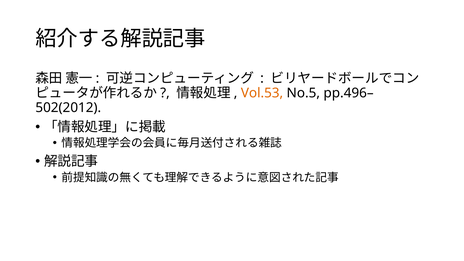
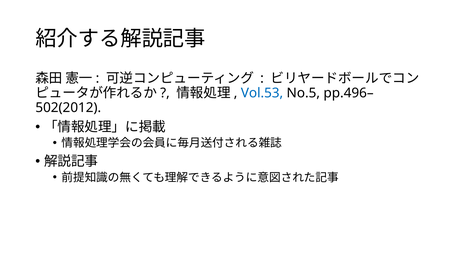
Vol.53 colour: orange -> blue
